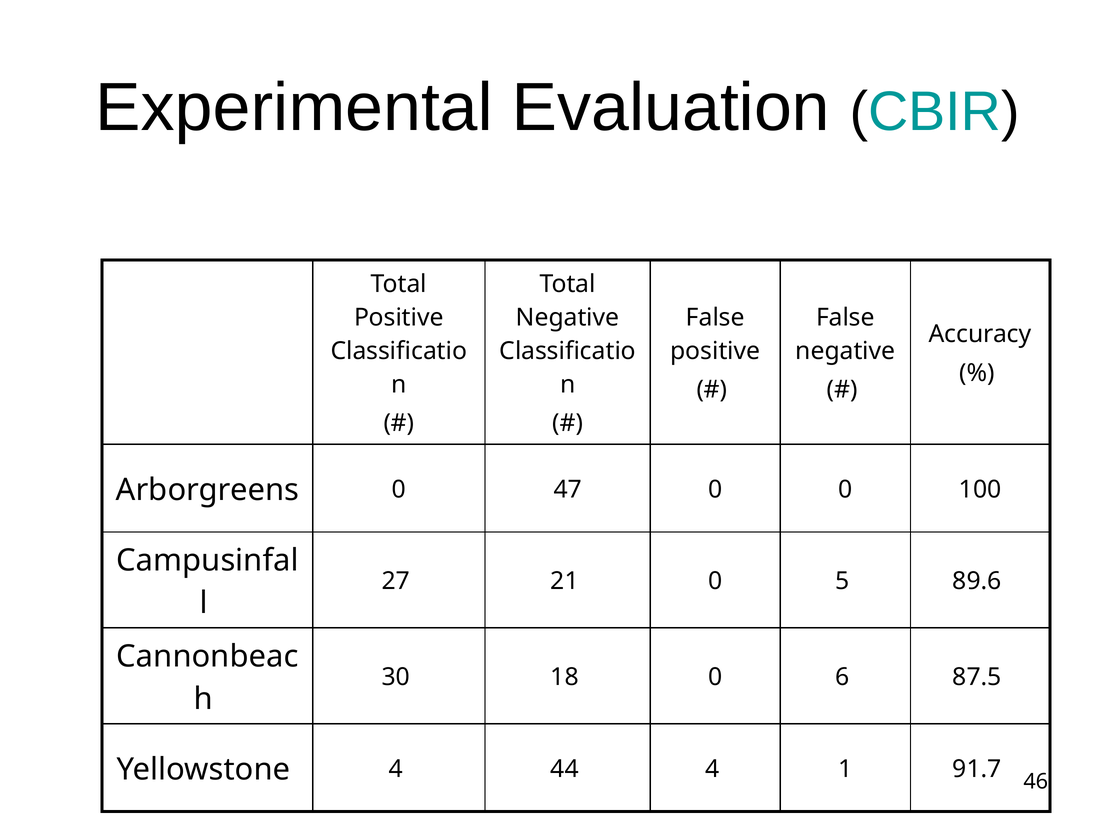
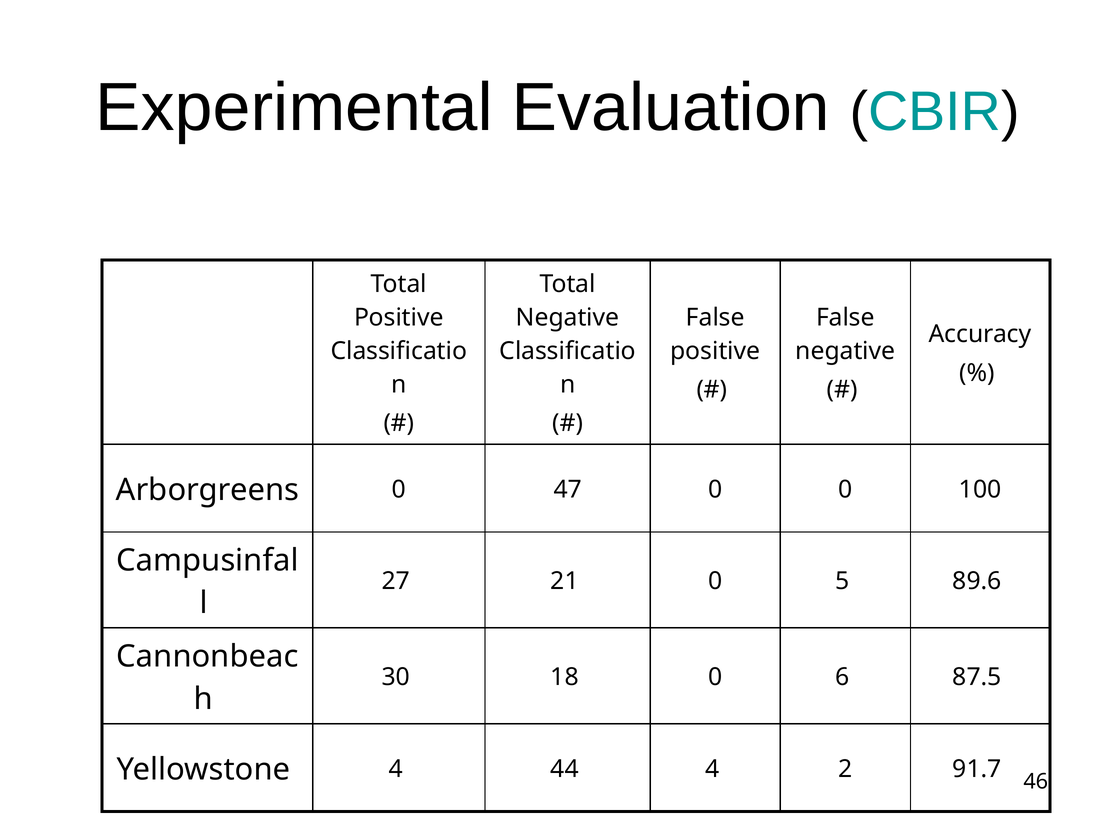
1: 1 -> 2
